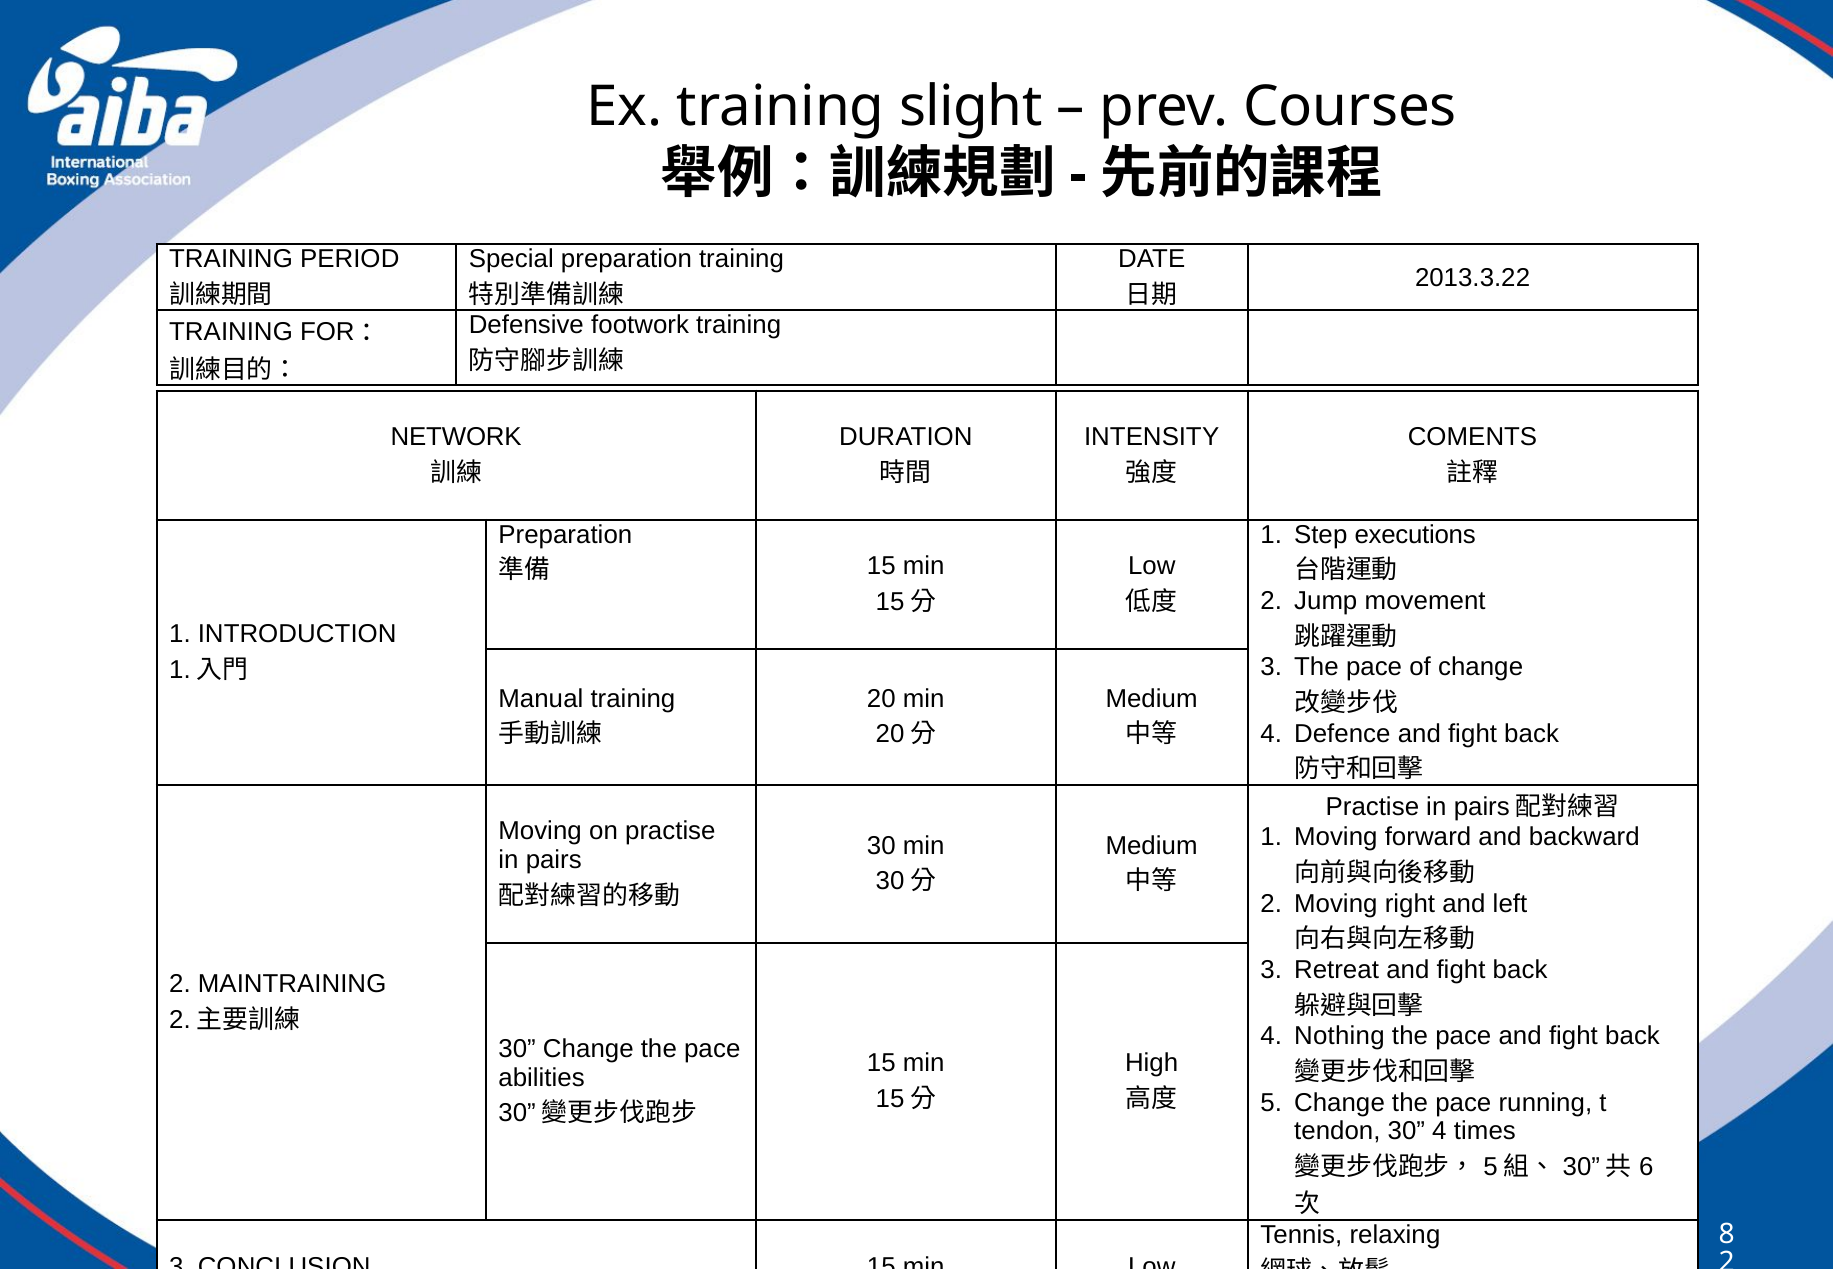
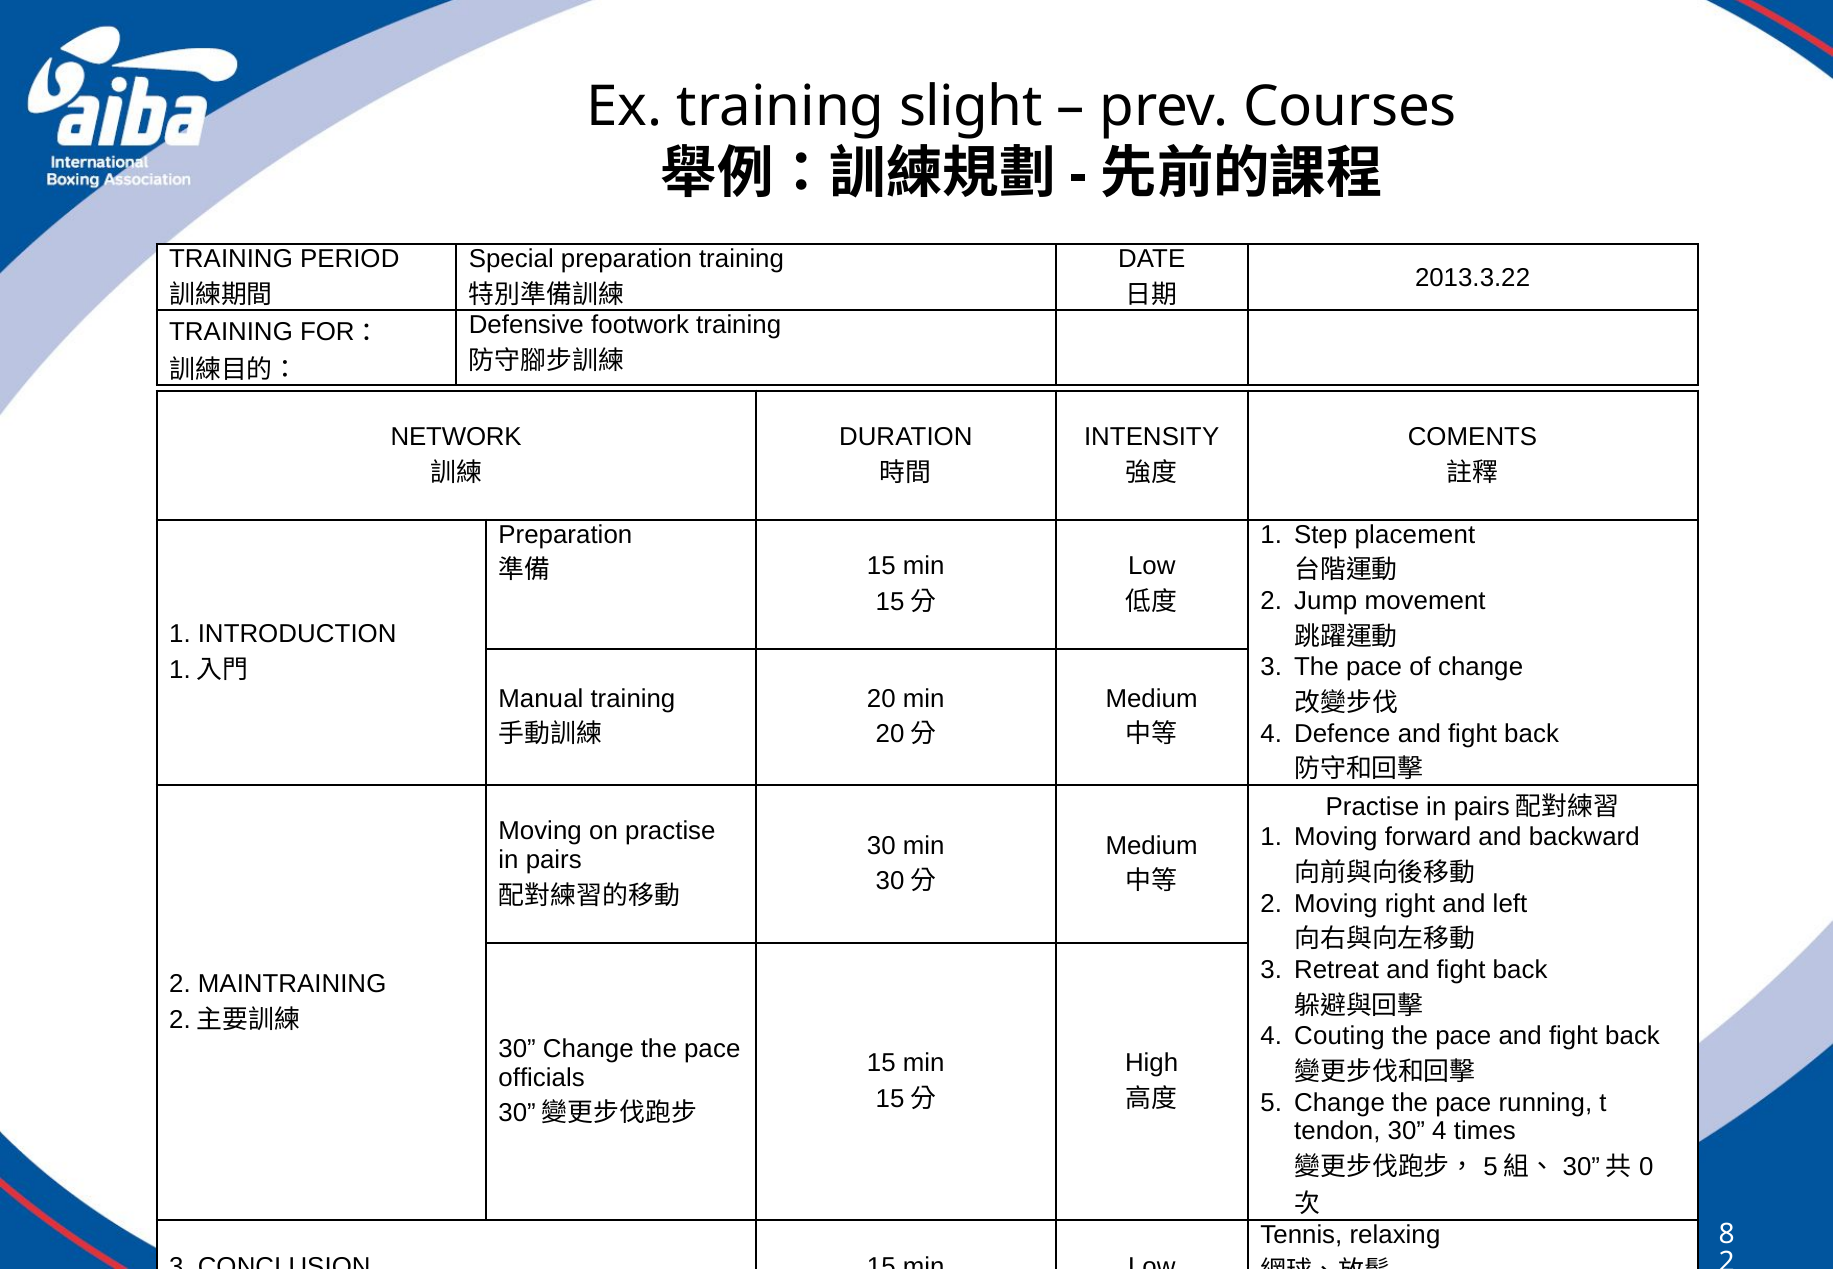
executions: executions -> placement
Nothing: Nothing -> Couting
abilities: abilities -> officials
6: 6 -> 0
